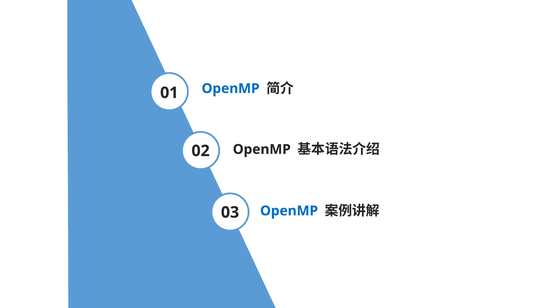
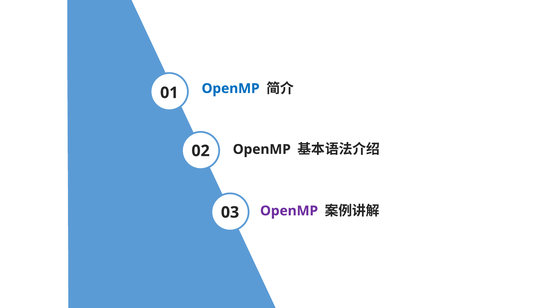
OpenMP at (289, 211) colour: blue -> purple
